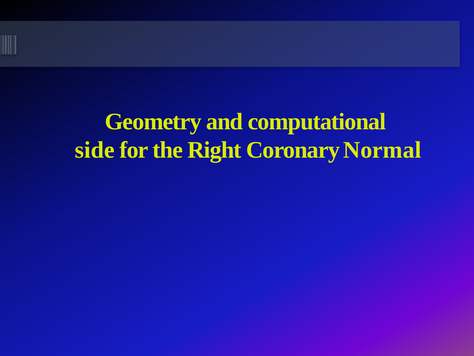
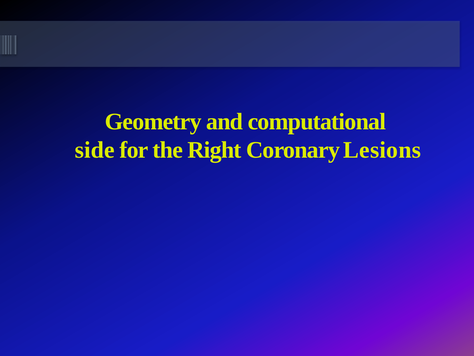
Normal: Normal -> Lesions
